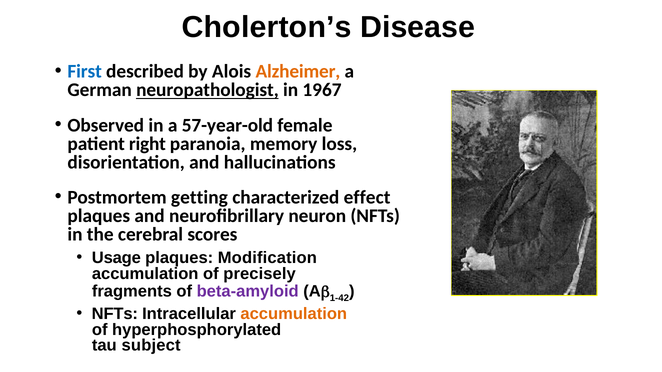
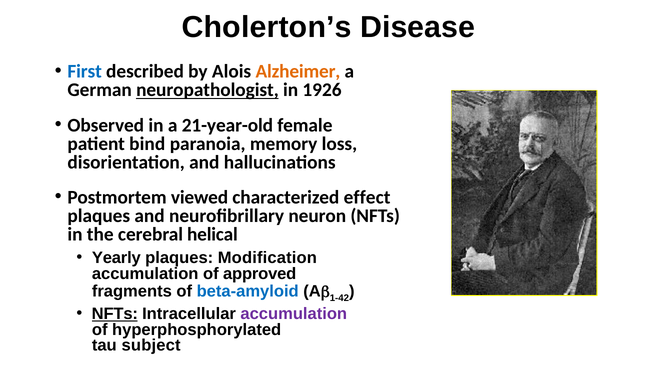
1967: 1967 -> 1926
57-year-old: 57-year-old -> 21-year-old
right: right -> bind
getting: getting -> viewed
scores: scores -> helical
Usage: Usage -> Yearly
precisely: precisely -> approved
beta-amyloid colour: purple -> blue
NFTs at (115, 314) underline: none -> present
accumulation at (294, 314) colour: orange -> purple
